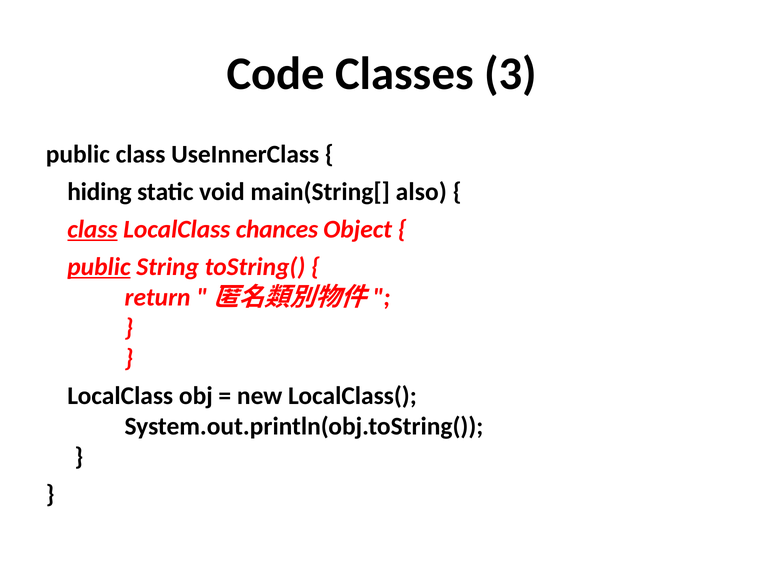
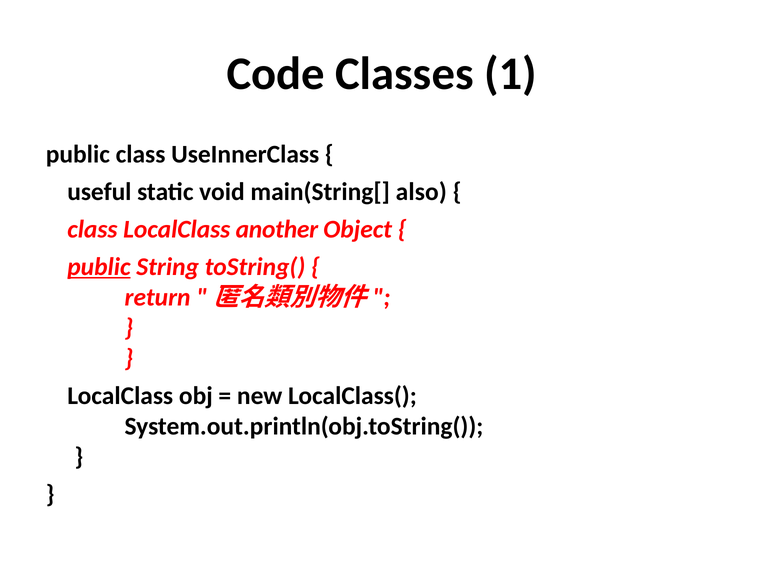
3: 3 -> 1
hiding: hiding -> useful
class at (92, 229) underline: present -> none
chances: chances -> another
